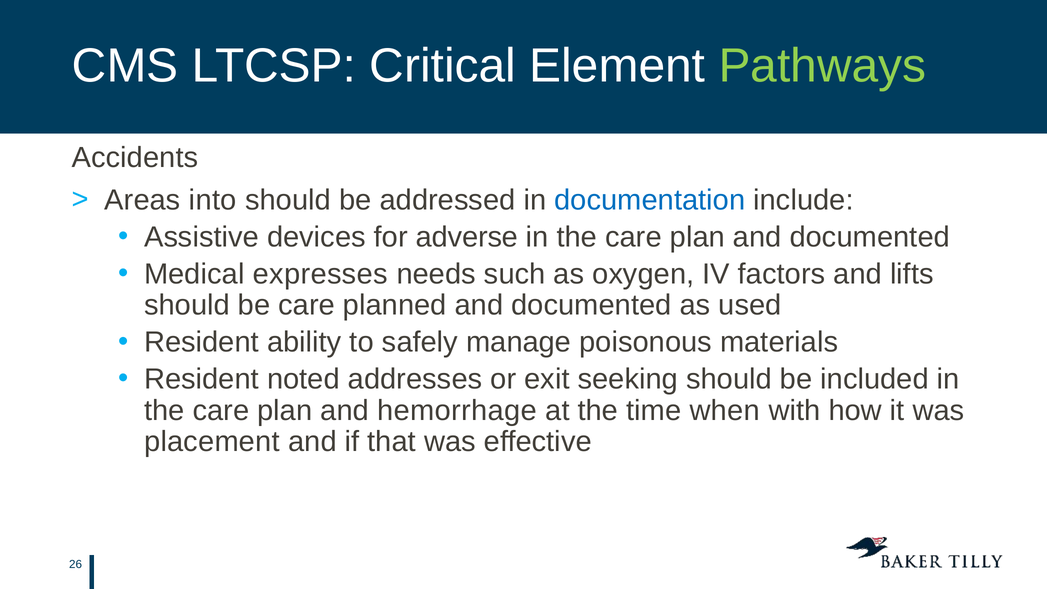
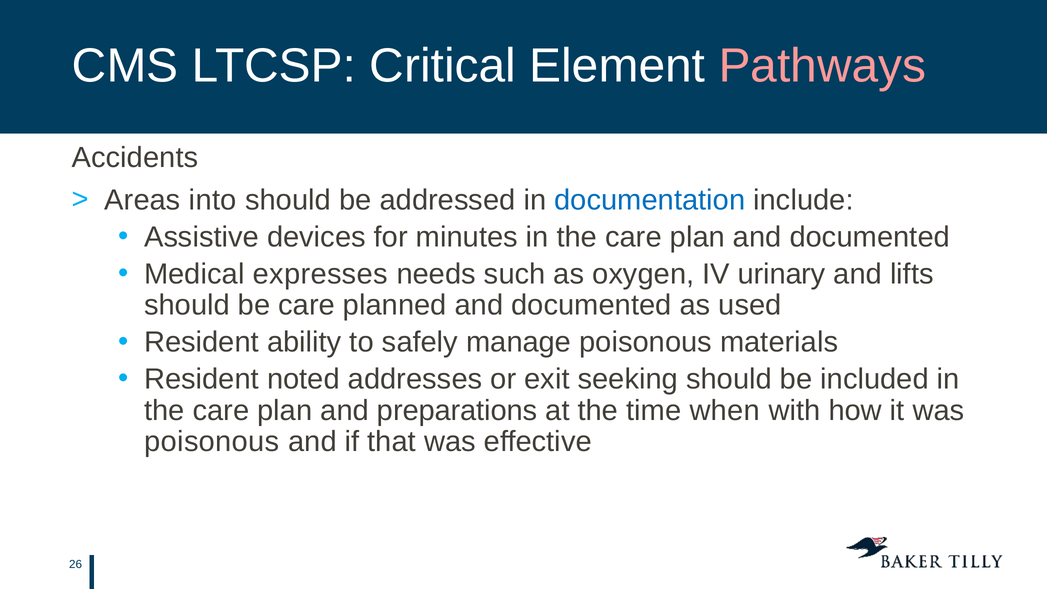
Pathways colour: light green -> pink
adverse: adverse -> minutes
factors: factors -> urinary
hemorrhage: hemorrhage -> preparations
placement at (212, 442): placement -> poisonous
